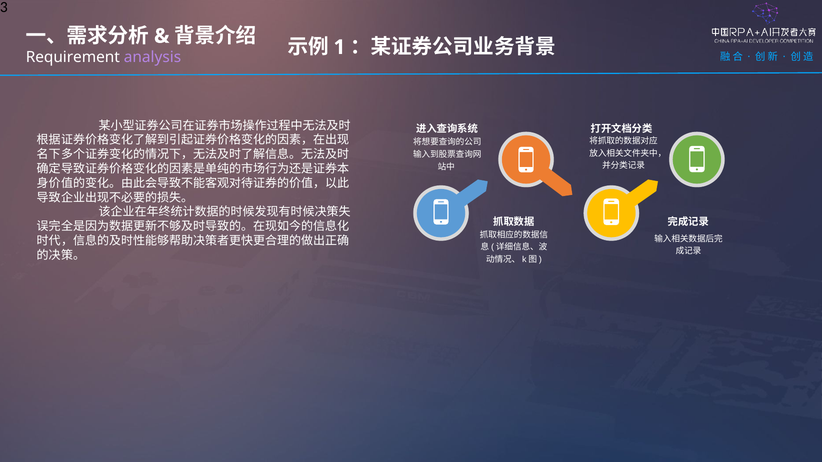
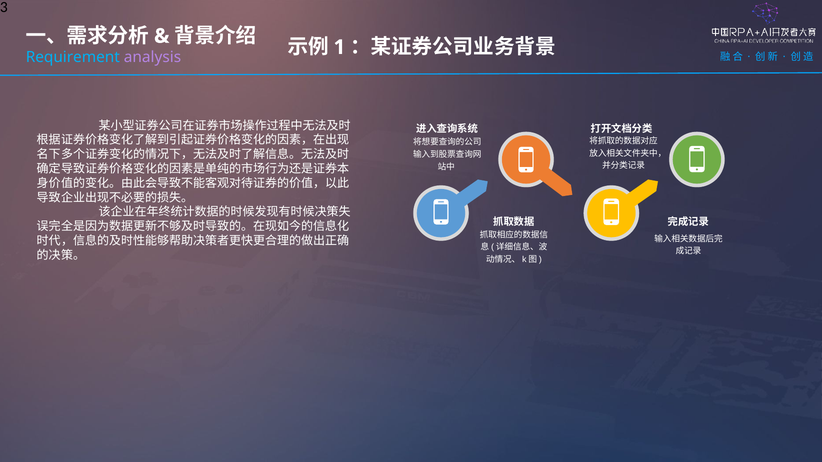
Requirement colour: white -> light blue
